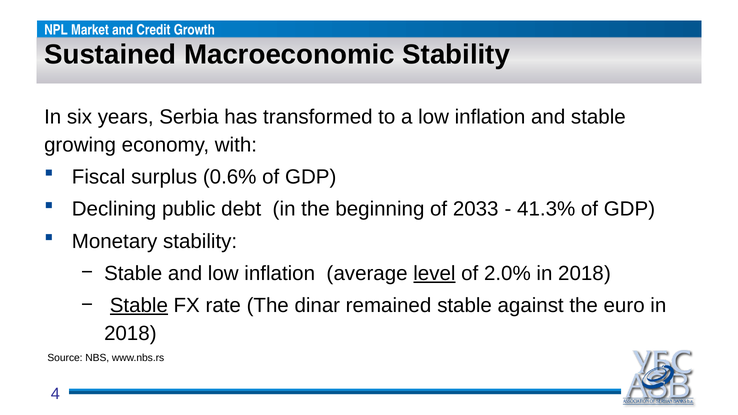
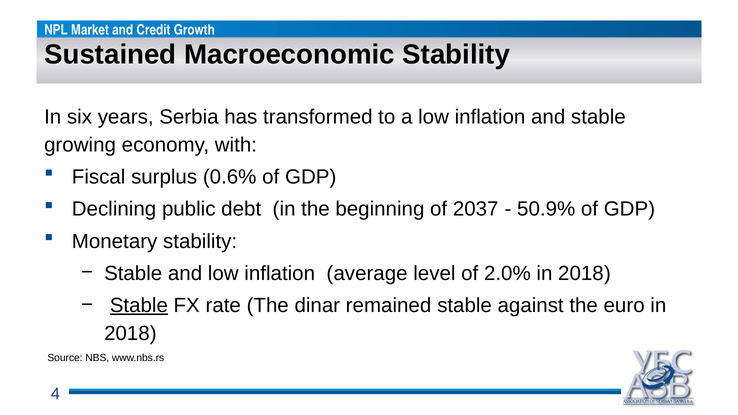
2033: 2033 -> 2037
41.3%: 41.3% -> 50.9%
level underline: present -> none
